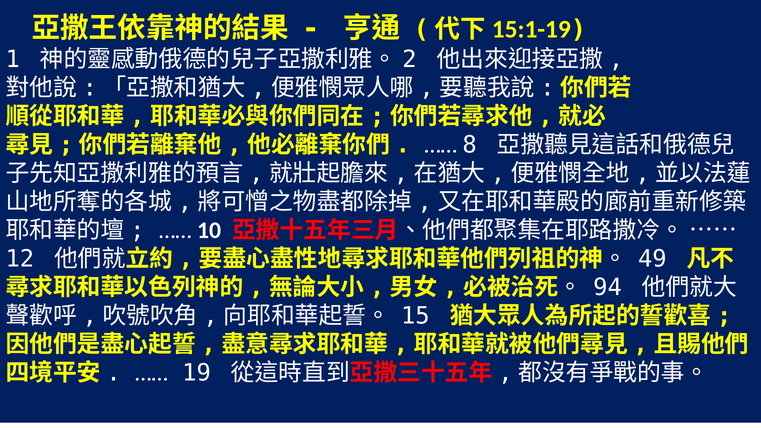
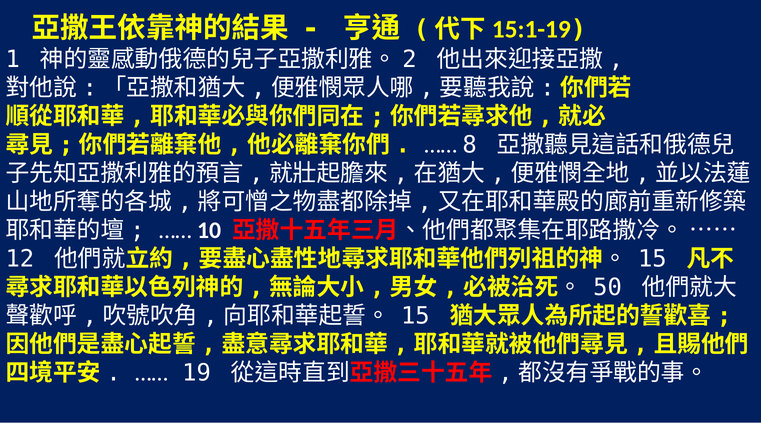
49 at (652, 259): 49 -> 15
94: 94 -> 50
